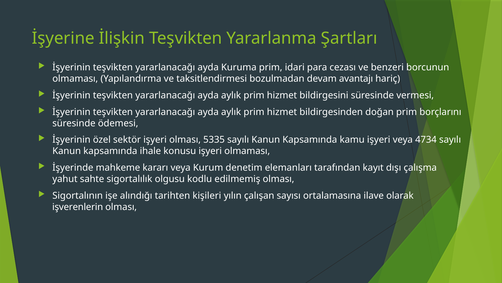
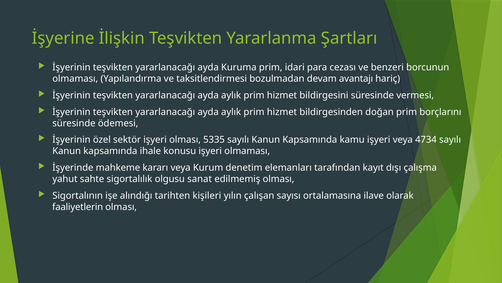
kodlu: kodlu -> sanat
işverenlerin: işverenlerin -> faaliyetlerin
